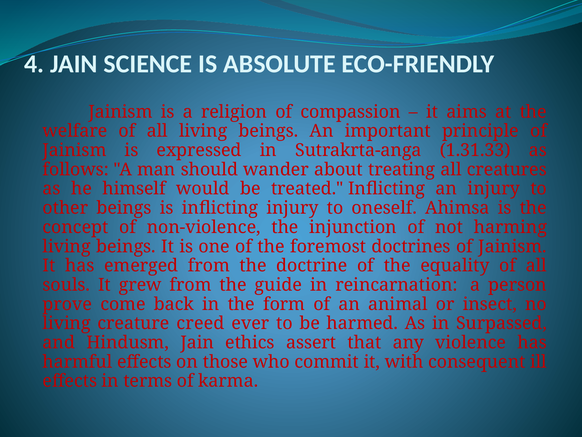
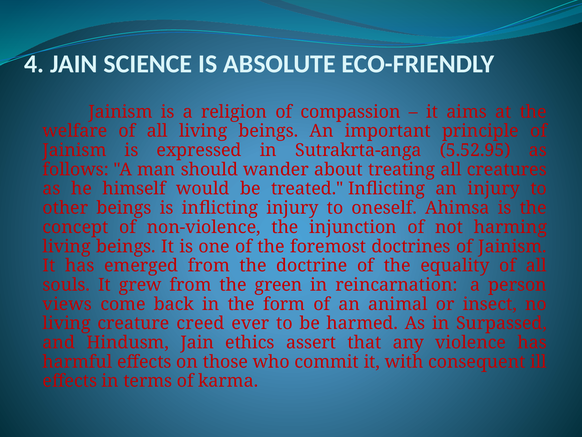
1.31.33: 1.31.33 -> 5.52.95
guide: guide -> green
prove: prove -> views
